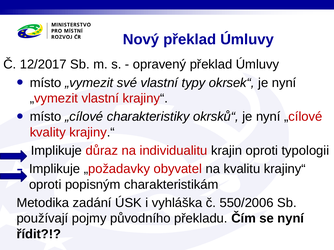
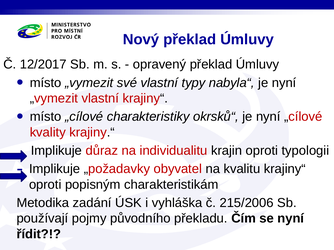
okrsek“: okrsek“ -> nabyla“
550/2006: 550/2006 -> 215/2006
